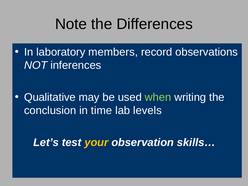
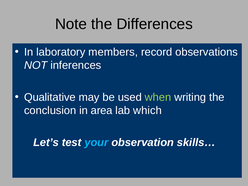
time: time -> area
levels: levels -> which
your colour: yellow -> light blue
